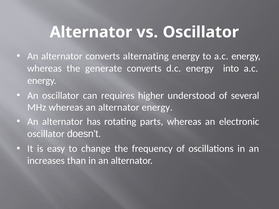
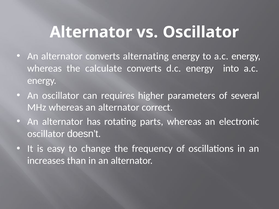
generate: generate -> calculate
understood: understood -> parameters
alternator energy: energy -> correct
